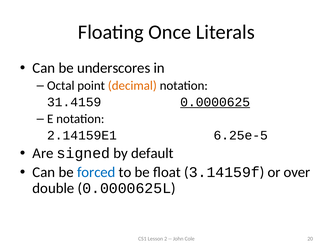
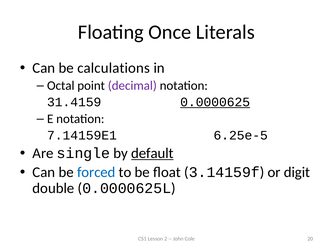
underscores: underscores -> calculations
decimal colour: orange -> purple
2.14159E1: 2.14159E1 -> 7.14159E1
signed: signed -> single
default underline: none -> present
over: over -> digit
